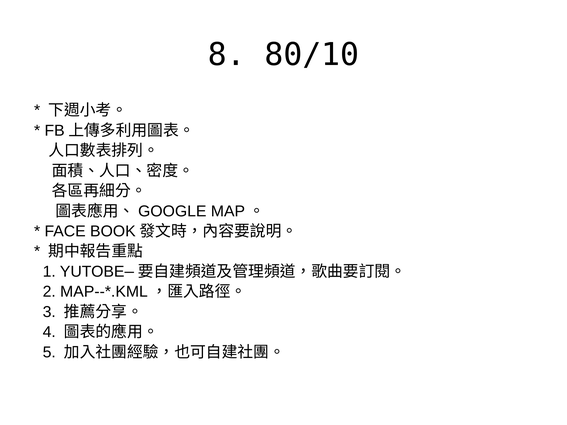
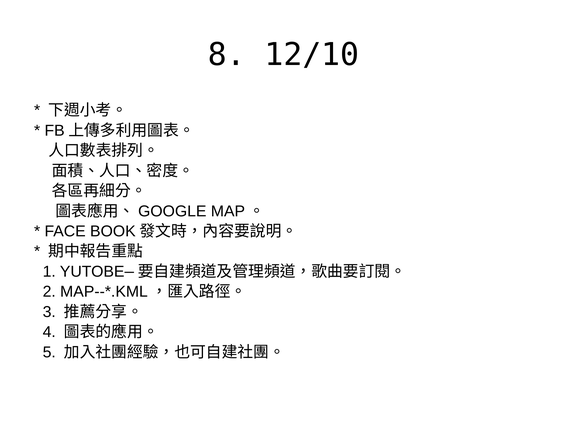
80/10: 80/10 -> 12/10
